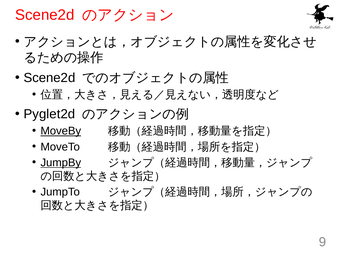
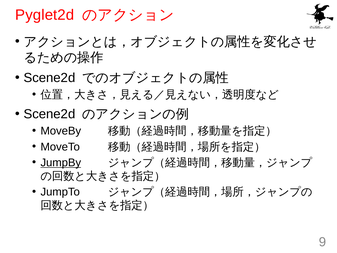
Scene2d at (45, 15): Scene2d -> Pyglet2d
Pyglet2d at (49, 114): Pyglet2d -> Scene2d
MoveBy underline: present -> none
